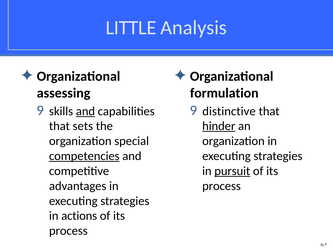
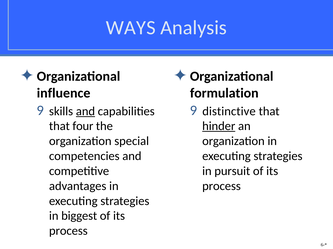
LITTLE: LITTLE -> WAYS
assessing: assessing -> influence
sets: sets -> four
competencies underline: present -> none
pursuit underline: present -> none
actions: actions -> biggest
